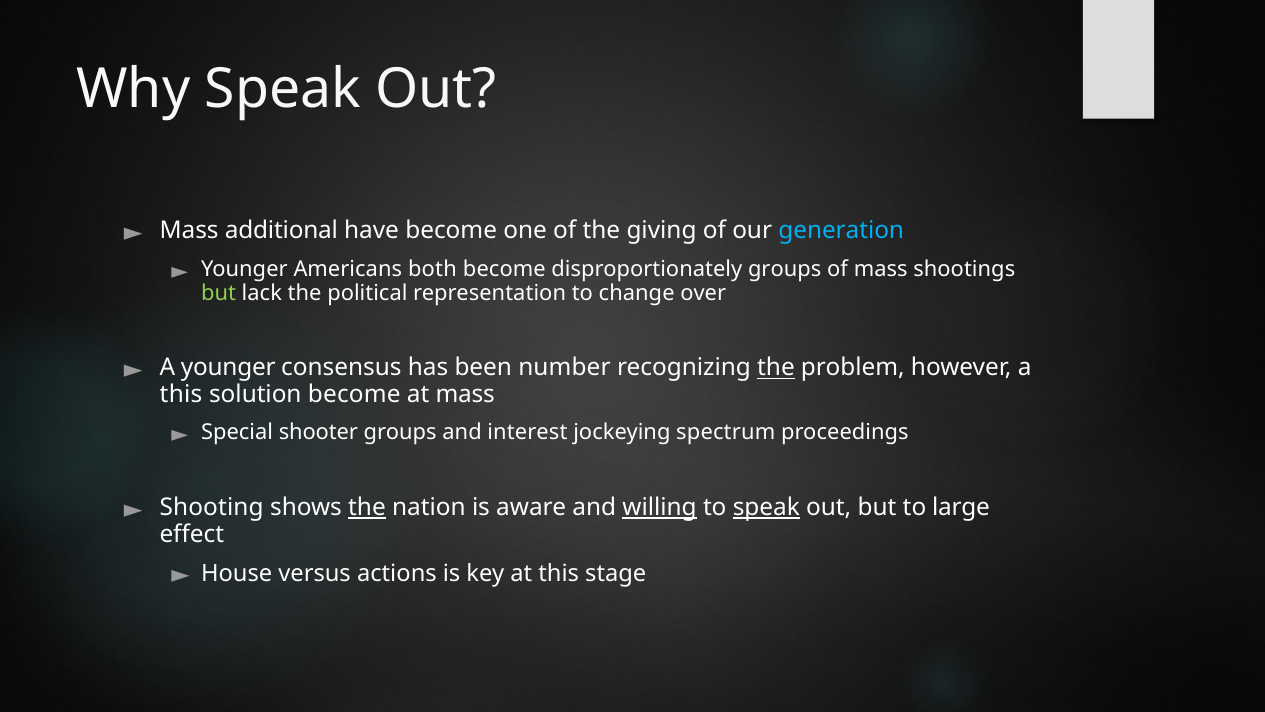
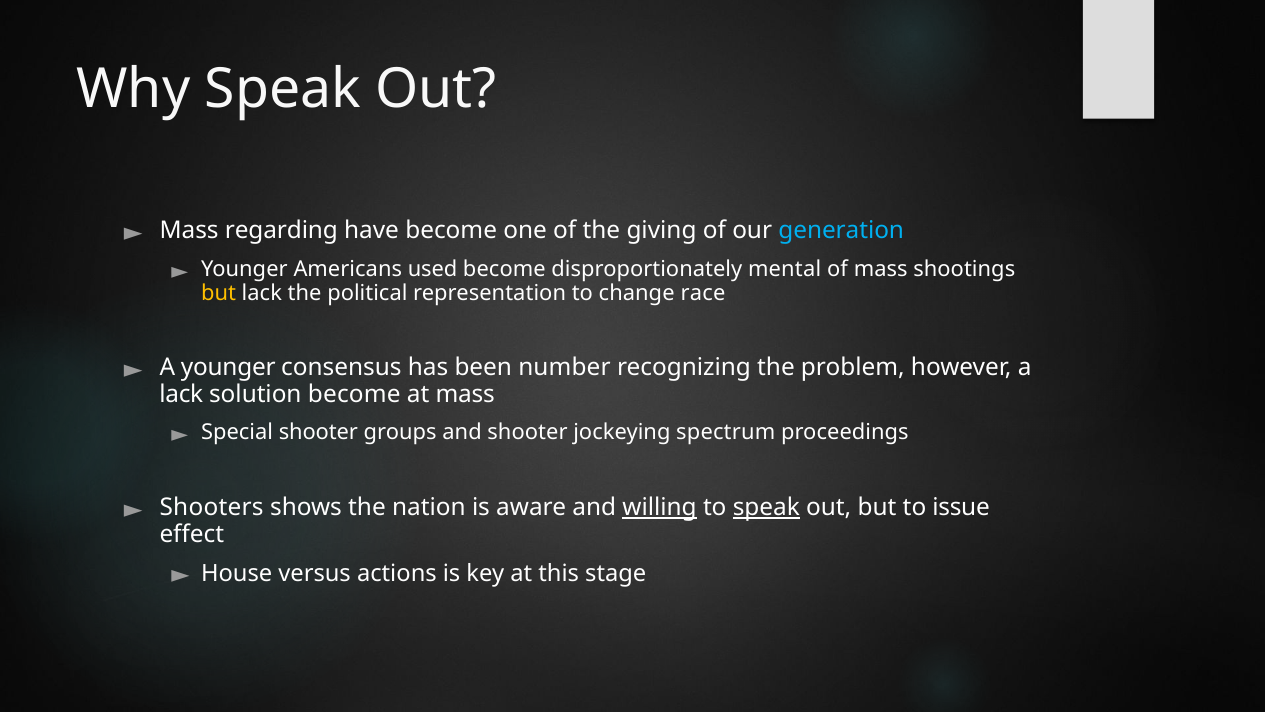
additional: additional -> regarding
both: both -> used
disproportionately groups: groups -> mental
but at (219, 293) colour: light green -> yellow
over: over -> race
the at (776, 368) underline: present -> none
this at (181, 394): this -> lack
and interest: interest -> shooter
Shooting: Shooting -> Shooters
the at (367, 507) underline: present -> none
large: large -> issue
